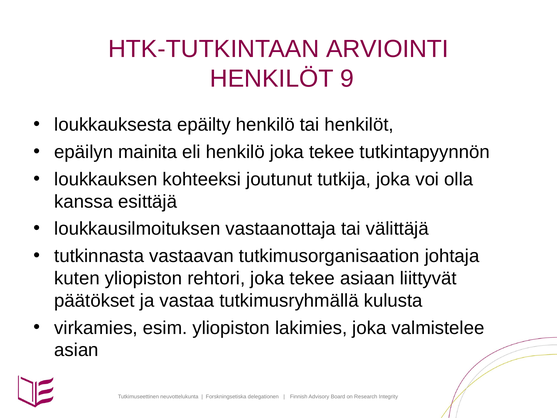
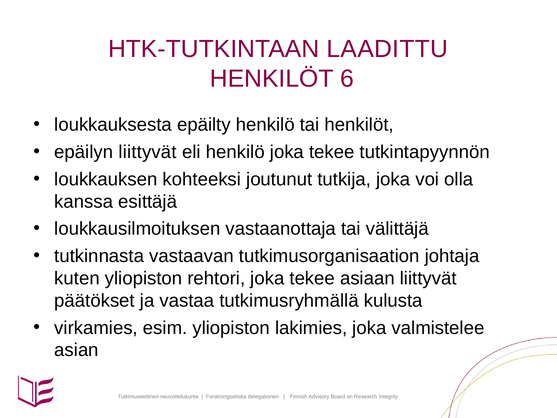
ARVIOINTI: ARVIOINTI -> LAADITTU
9: 9 -> 6
epäilyn mainita: mainita -> liittyvät
